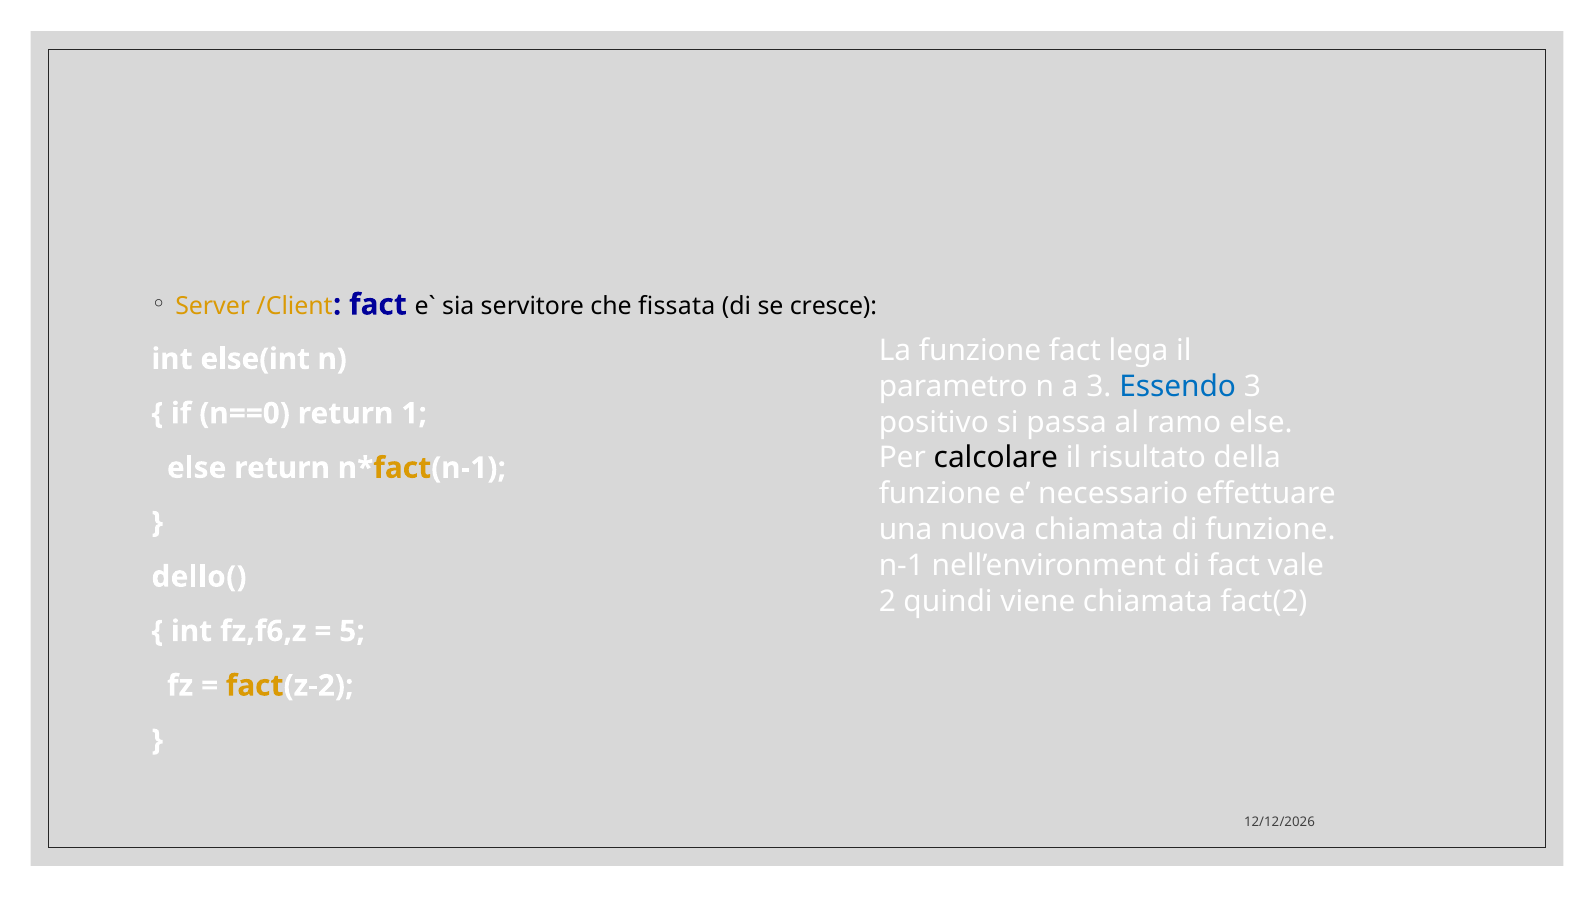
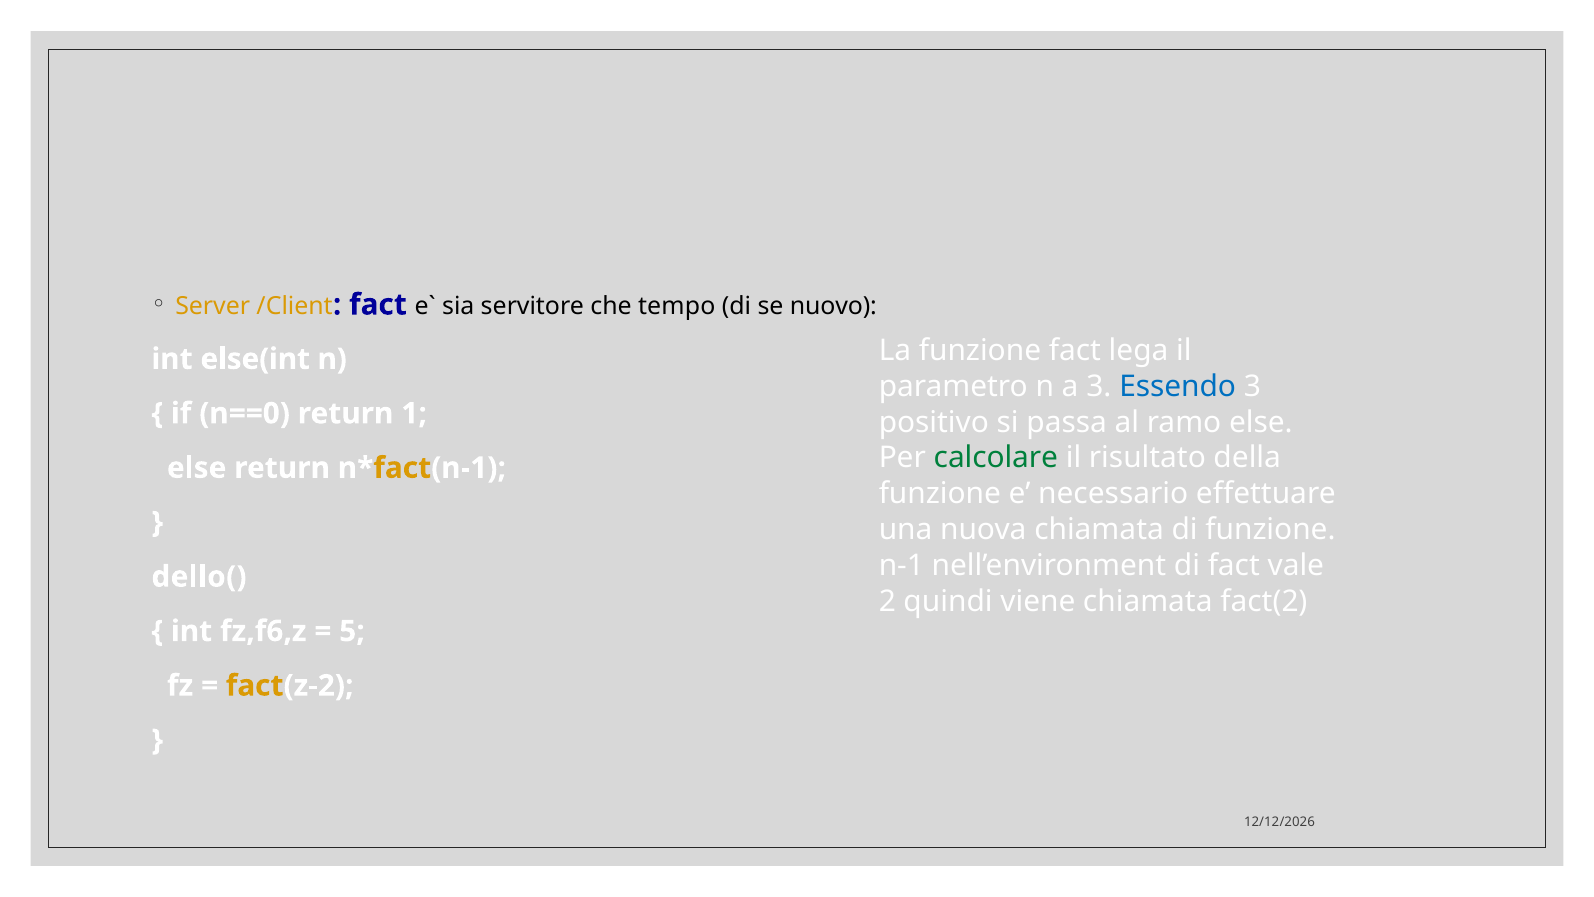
fissata: fissata -> tempo
cresce: cresce -> nuovo
calcolare colour: black -> green
